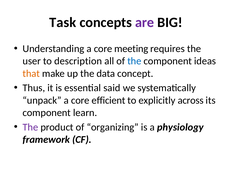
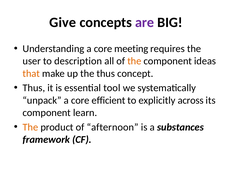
Task: Task -> Give
the at (134, 61) colour: blue -> orange
the data: data -> thus
said: said -> tool
The at (30, 127) colour: purple -> orange
organizing: organizing -> afternoon
physiology: physiology -> substances
